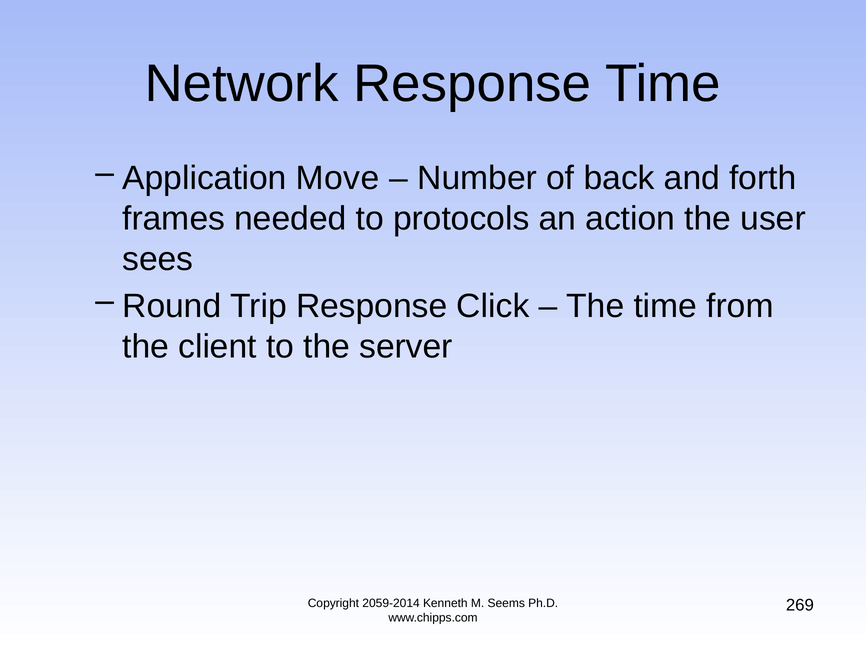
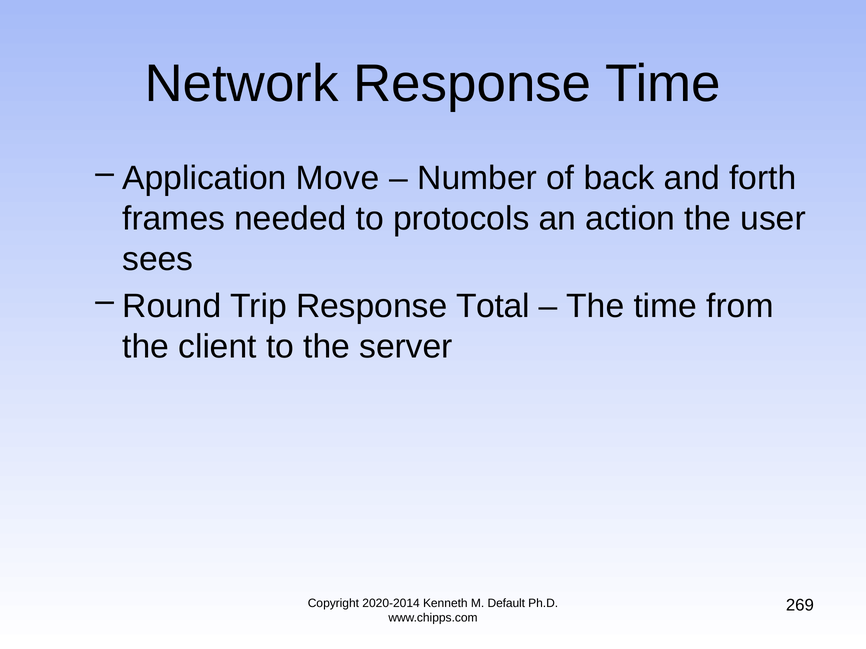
Click: Click -> Total
2059-2014: 2059-2014 -> 2020-2014
Seems: Seems -> Default
